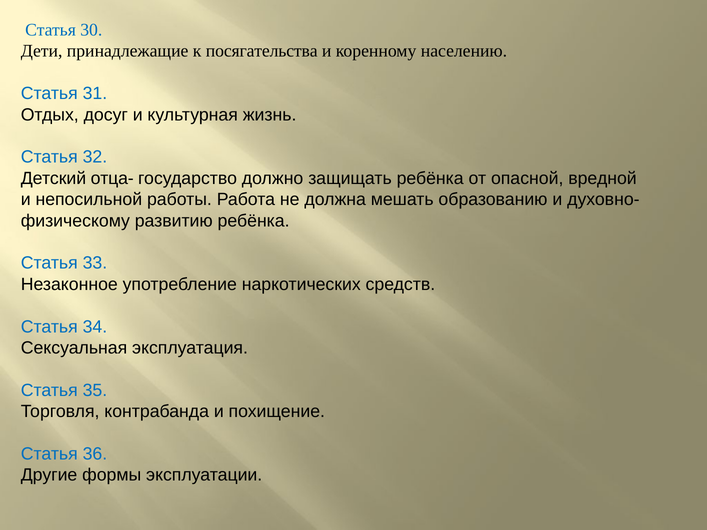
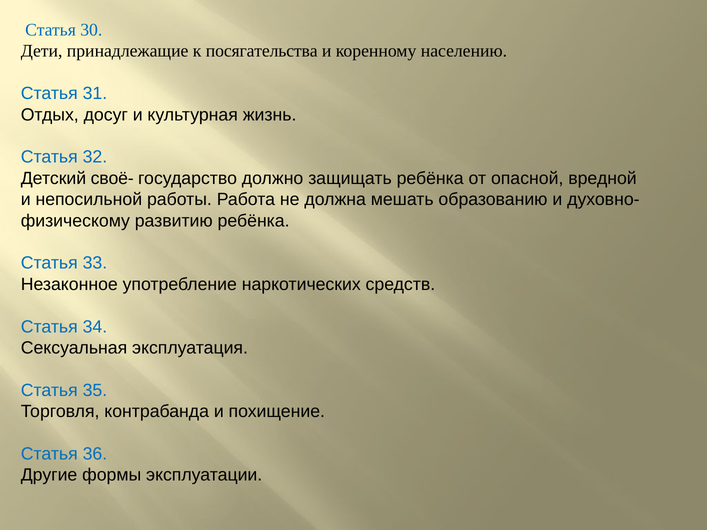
отца-: отца- -> своё-
